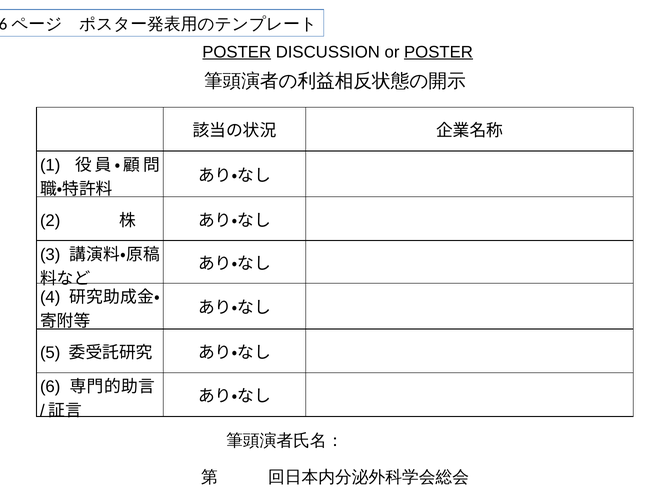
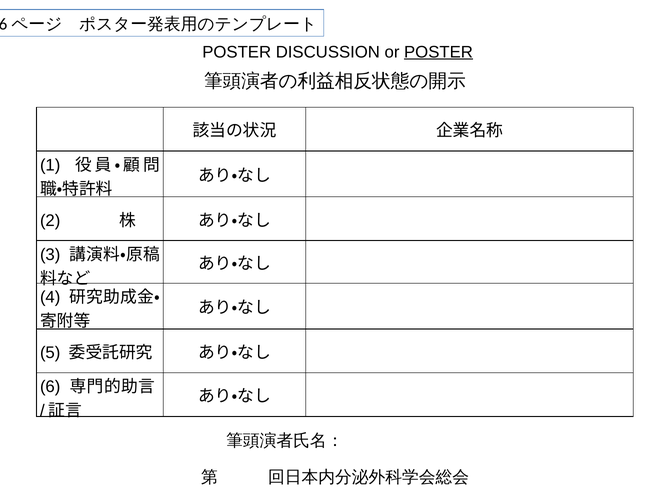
POSTER at (237, 52) underline: present -> none
